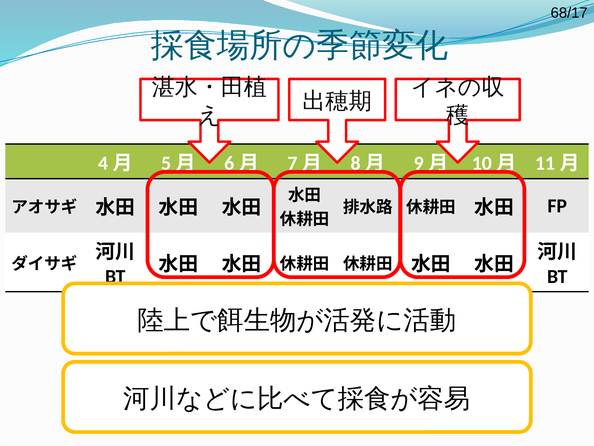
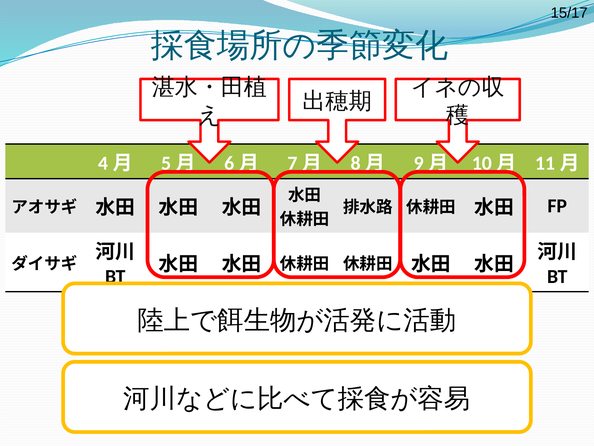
68/17: 68/17 -> 15/17
